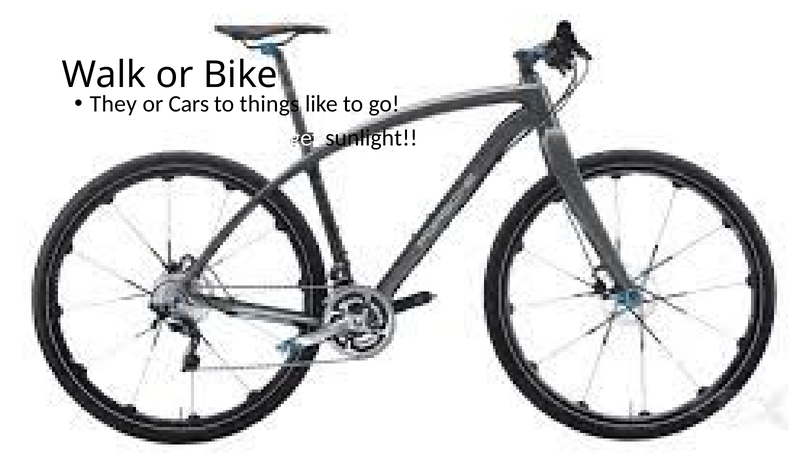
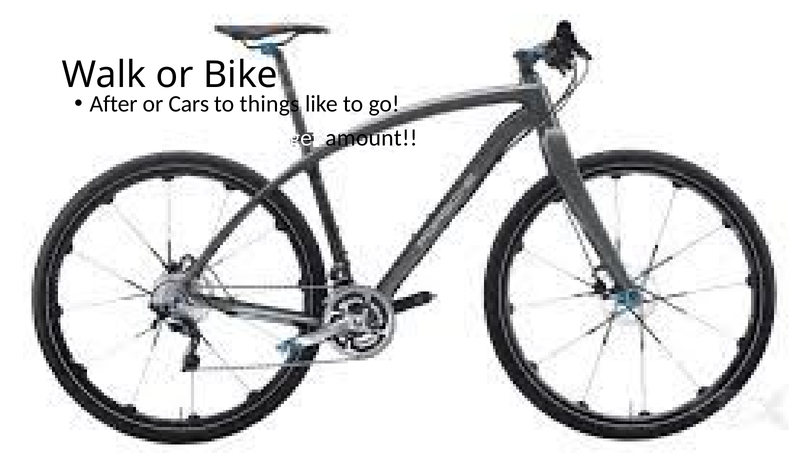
They: They -> After
sunlight: sunlight -> amount
